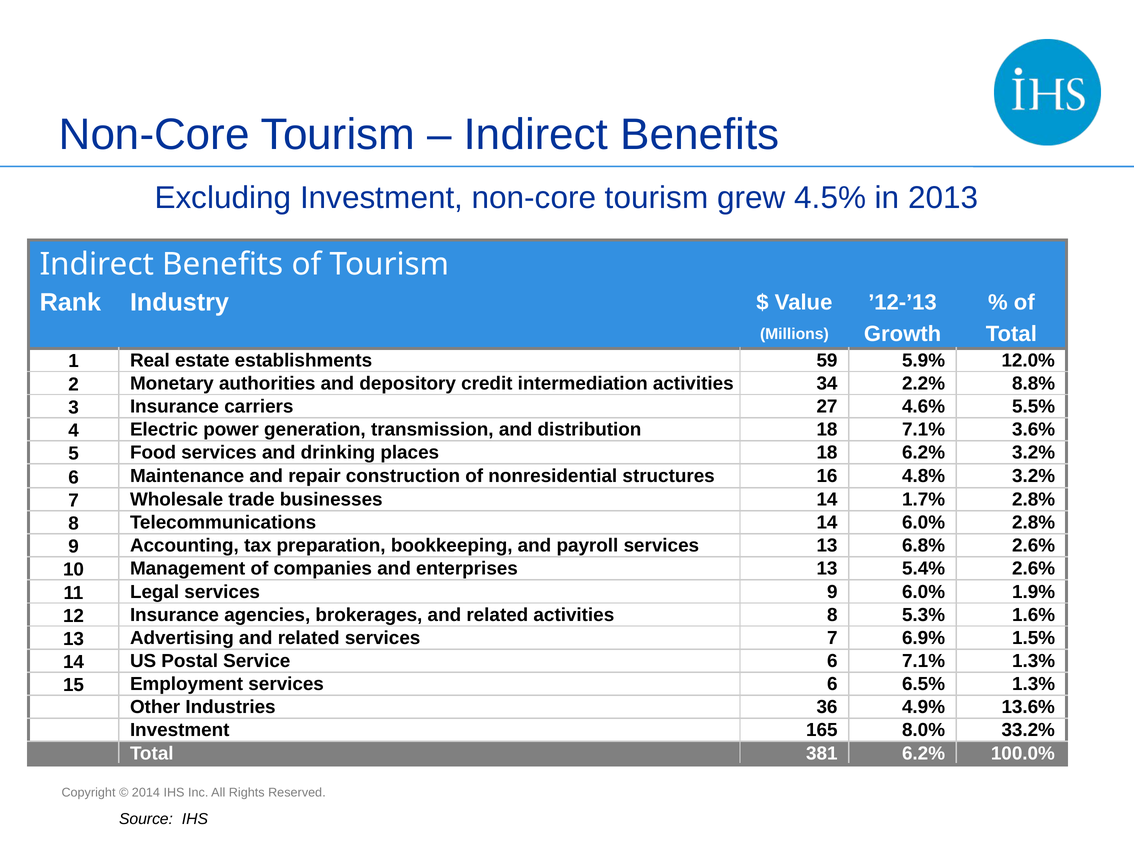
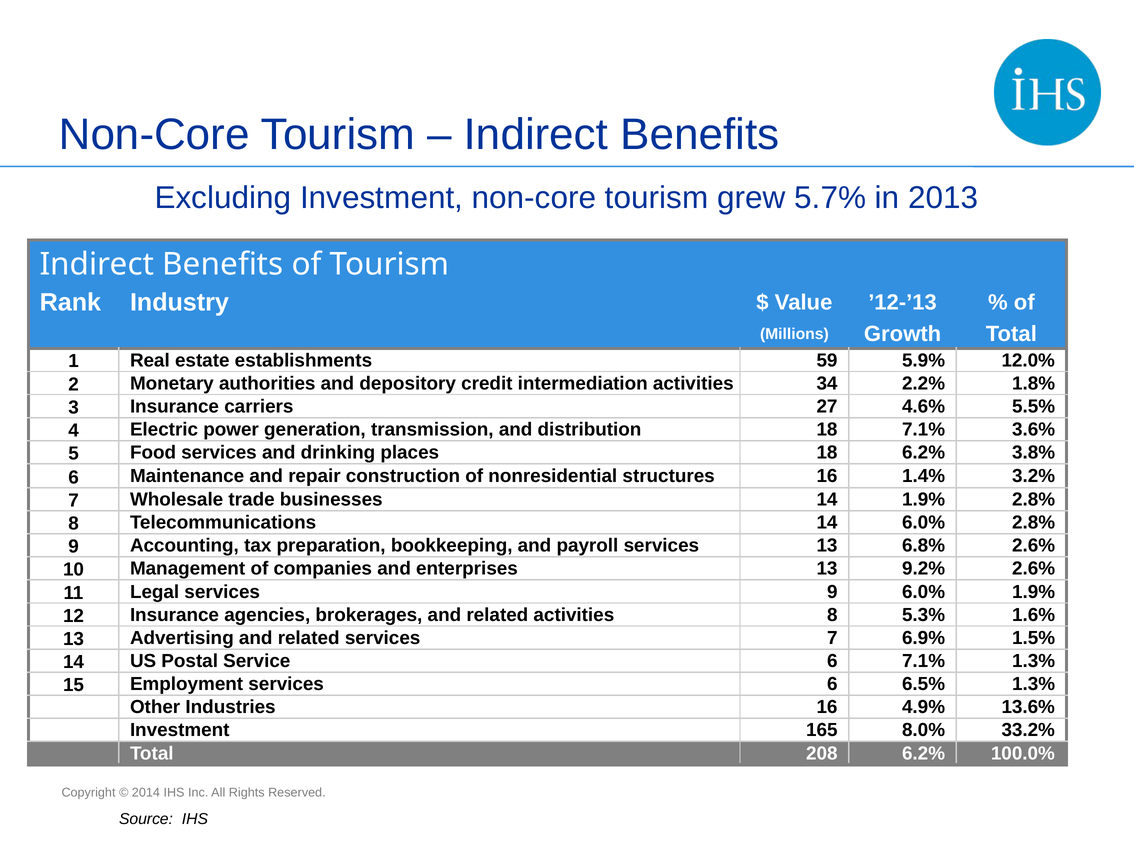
4.5%: 4.5% -> 5.7%
8.8%: 8.8% -> 1.8%
6.2% 3.2%: 3.2% -> 3.8%
4.8%: 4.8% -> 1.4%
14 1.7%: 1.7% -> 1.9%
5.4%: 5.4% -> 9.2%
Industries 36: 36 -> 16
381: 381 -> 208
